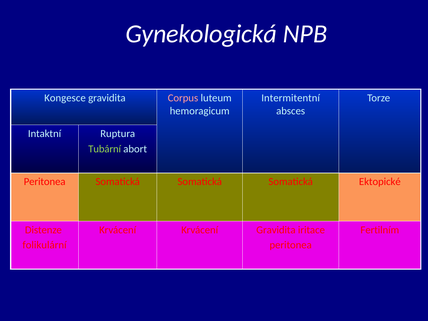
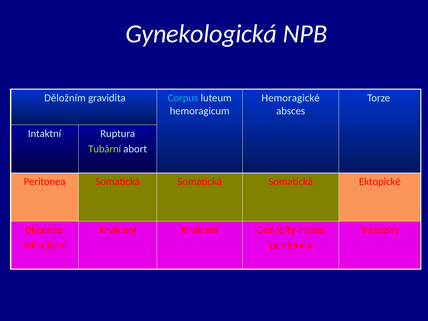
Kongesce: Kongesce -> Děložním
Corpus colour: pink -> light blue
Intermitentní: Intermitentní -> Hemoragické
Krvácení Gravidita: Gravidita -> Gravidity
Fertilním: Fertilním -> Intenzity
